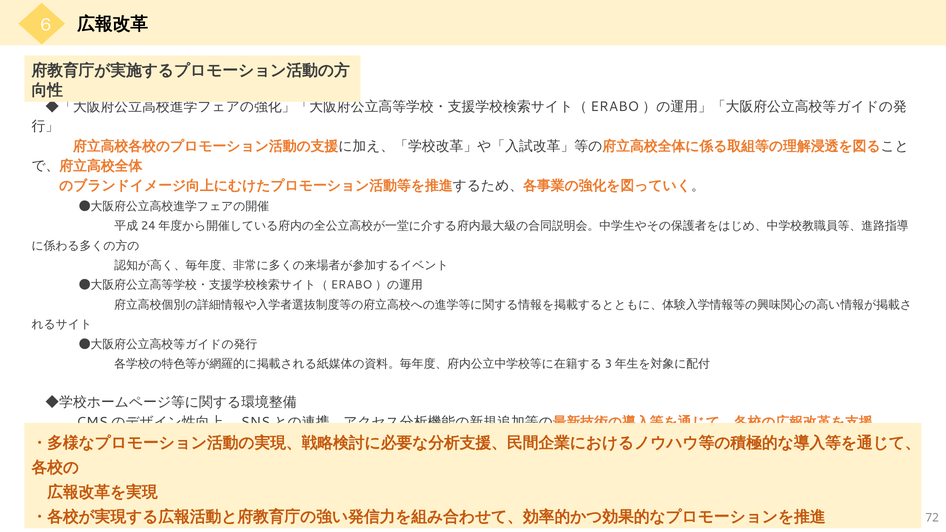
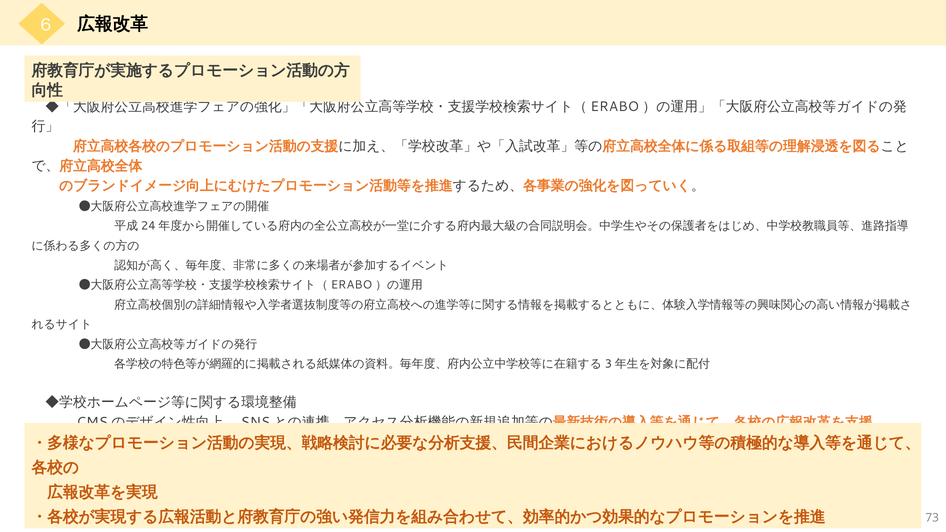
72: 72 -> 73
